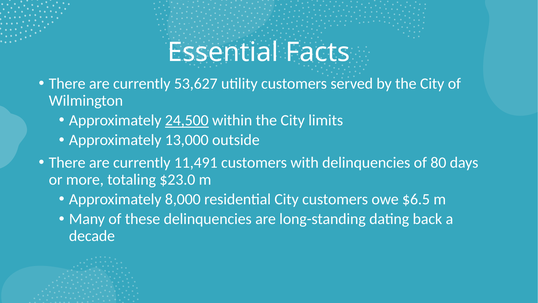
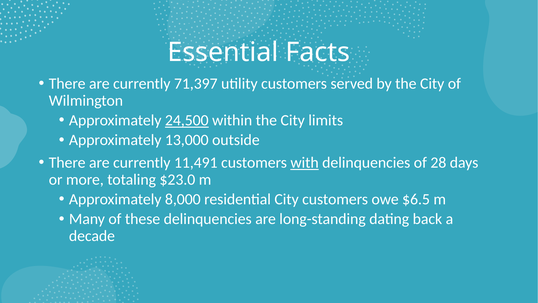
53,627: 53,627 -> 71,397
with underline: none -> present
80: 80 -> 28
